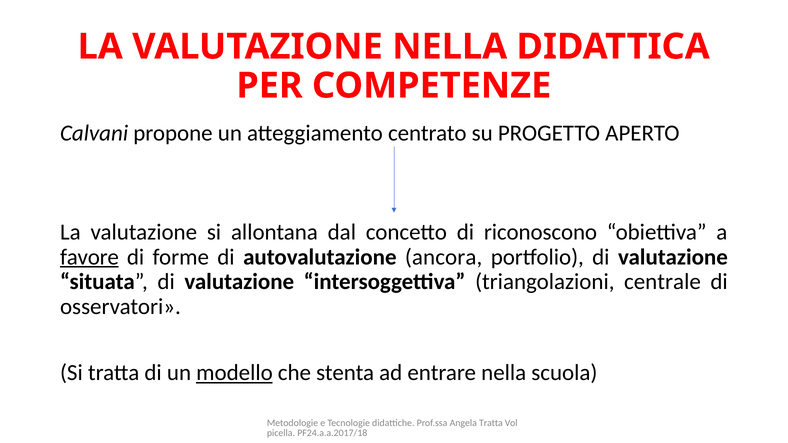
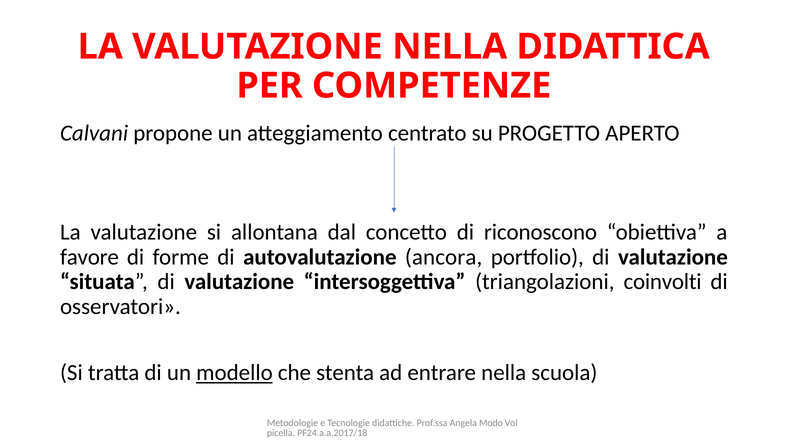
favore underline: present -> none
centrale: centrale -> coinvolti
Angela Tratta: Tratta -> Modo
